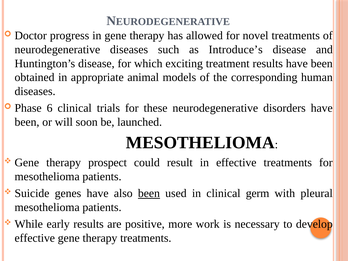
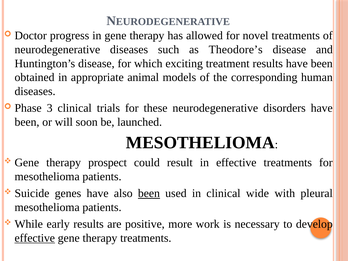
Introduce’s: Introduce’s -> Theodore’s
6: 6 -> 3
germ: germ -> wide
effective at (35, 238) underline: none -> present
